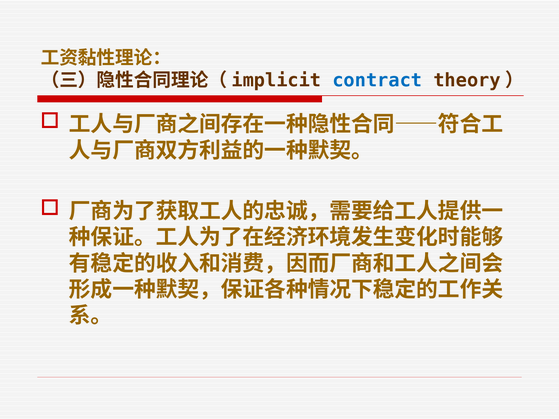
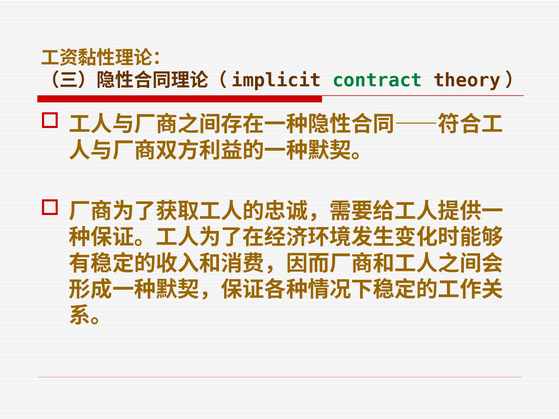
contract colour: blue -> green
